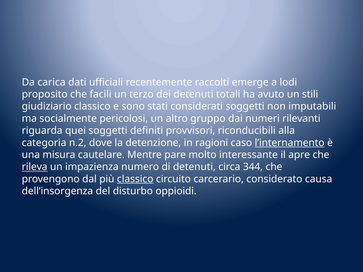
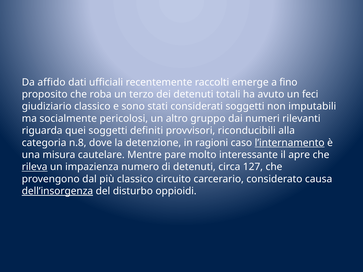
carica: carica -> affido
lodi: lodi -> fino
facili: facili -> roba
stili: stili -> feci
n.2: n.2 -> n.8
344: 344 -> 127
classico at (135, 179) underline: present -> none
dell’insorgenza underline: none -> present
